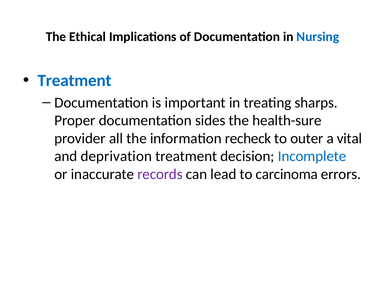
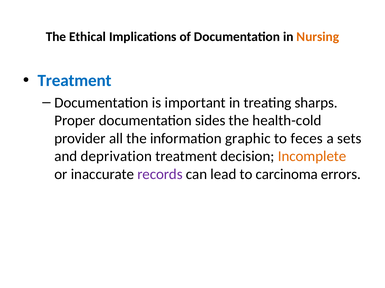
Nursing colour: blue -> orange
health-sure: health-sure -> health-cold
recheck: recheck -> graphic
outer: outer -> feces
vital: vital -> sets
Incomplete colour: blue -> orange
